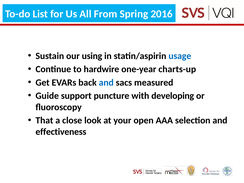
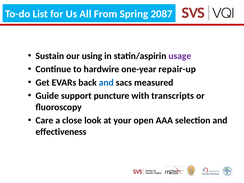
2016: 2016 -> 2087
usage colour: blue -> purple
charts-up: charts-up -> repair-up
developing: developing -> transcripts
That: That -> Care
